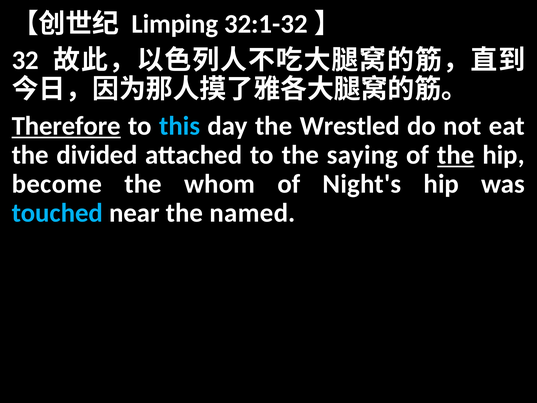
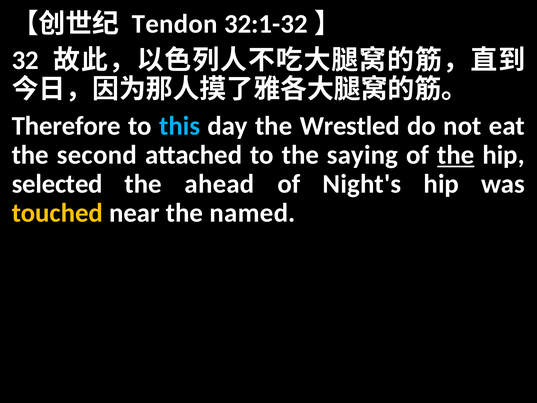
Limping: Limping -> Tendon
Therefore underline: present -> none
divided: divided -> second
become: become -> selected
whom: whom -> ahead
touched colour: light blue -> yellow
